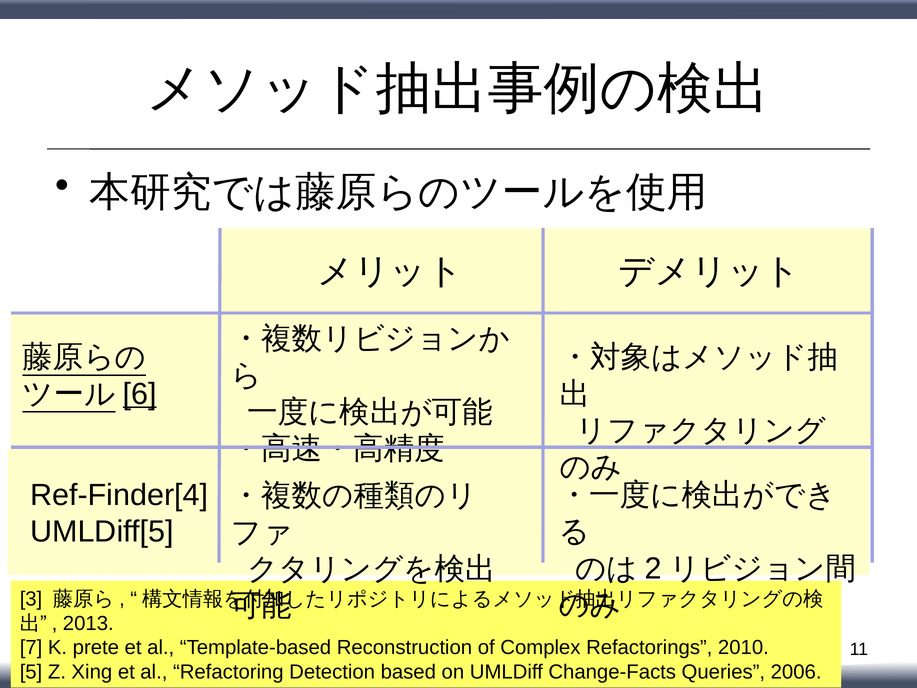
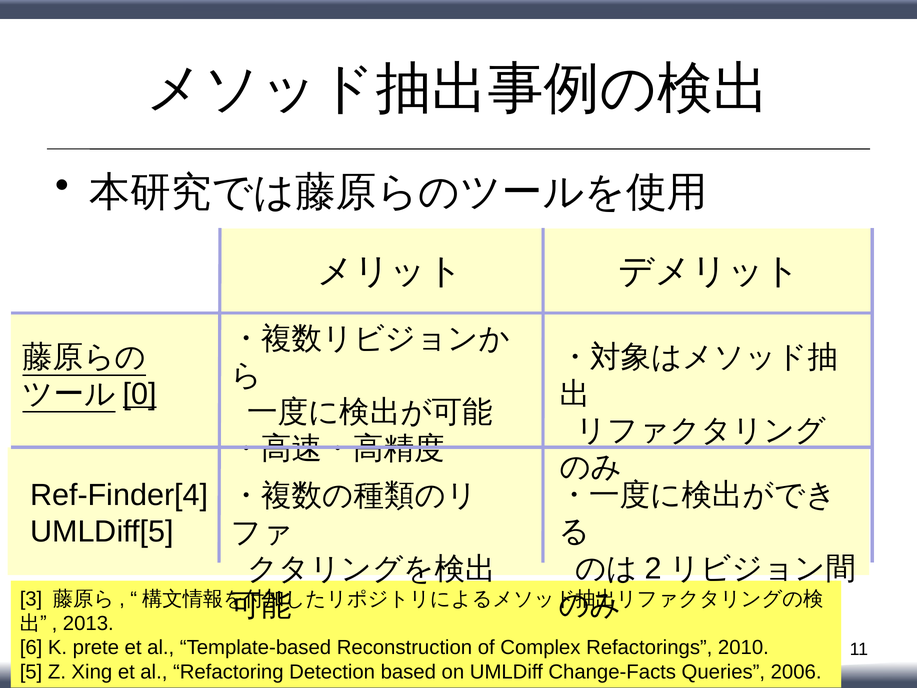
6: 6 -> 0
7: 7 -> 6
